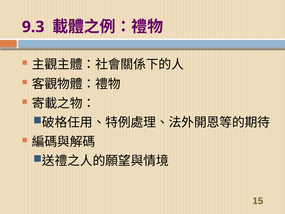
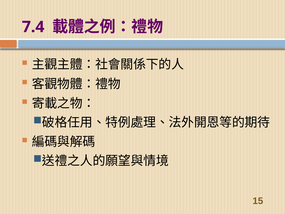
9.3: 9.3 -> 7.4
